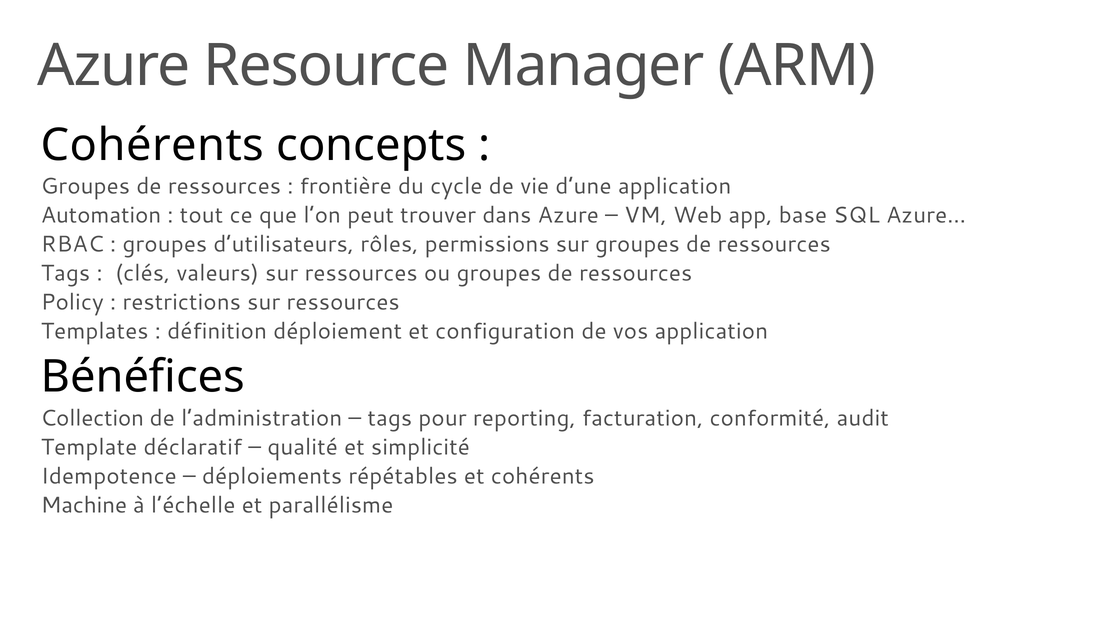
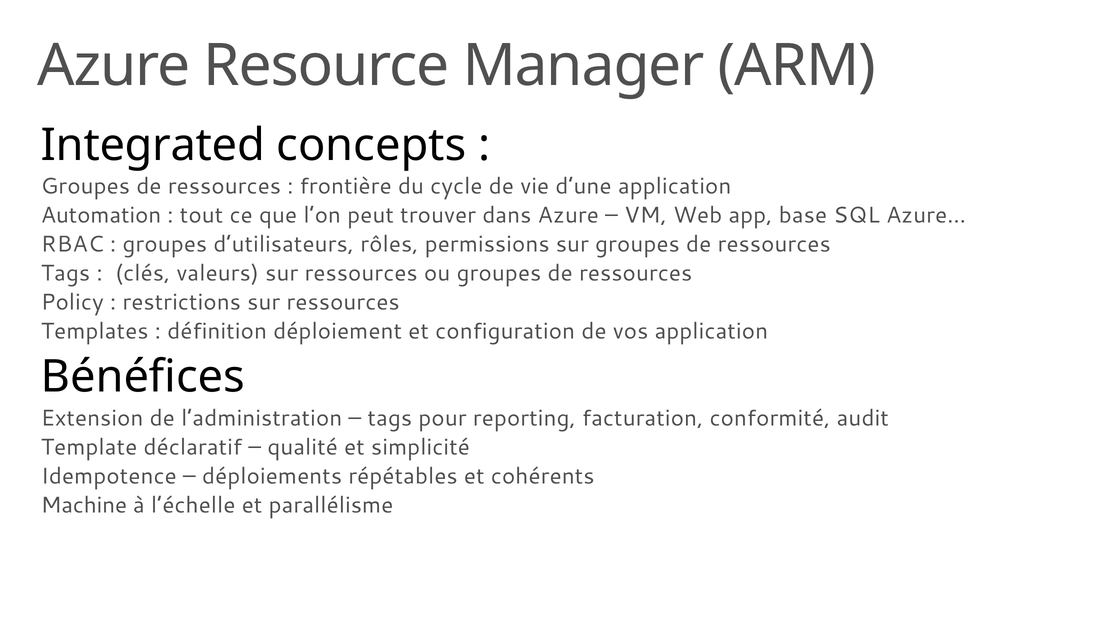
Cohérents at (153, 145): Cohérents -> Integrated
Collection: Collection -> Extension
